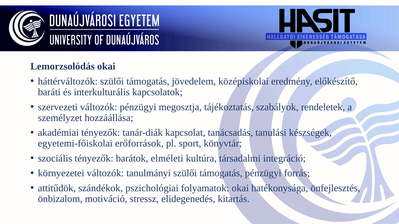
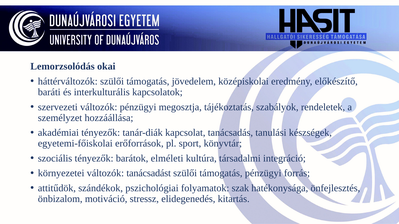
tanulmányi: tanulmányi -> tanácsadást
folyamatok okai: okai -> szak
